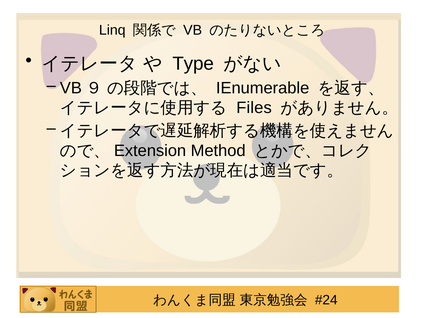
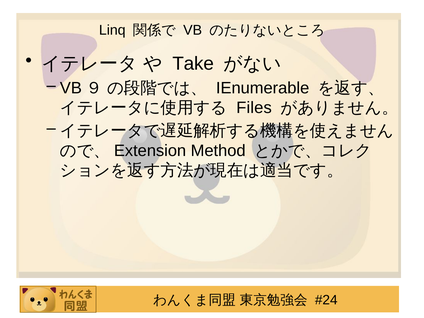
Type: Type -> Take
